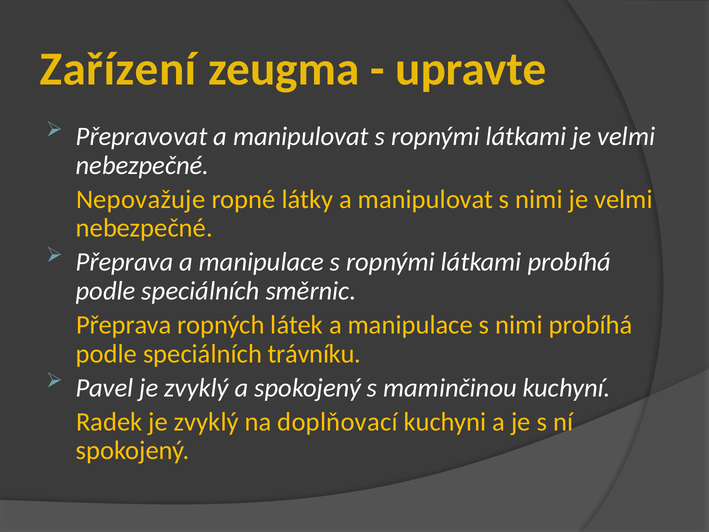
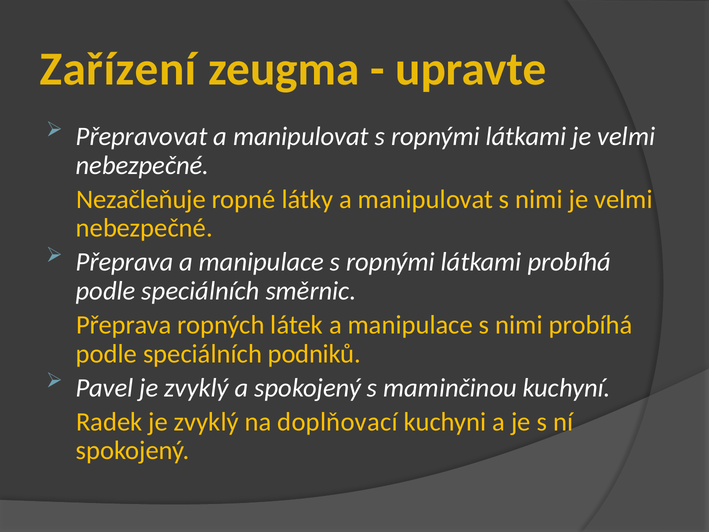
Nepovažuje: Nepovažuje -> Nezačleňuje
trávníku: trávníku -> podniků
